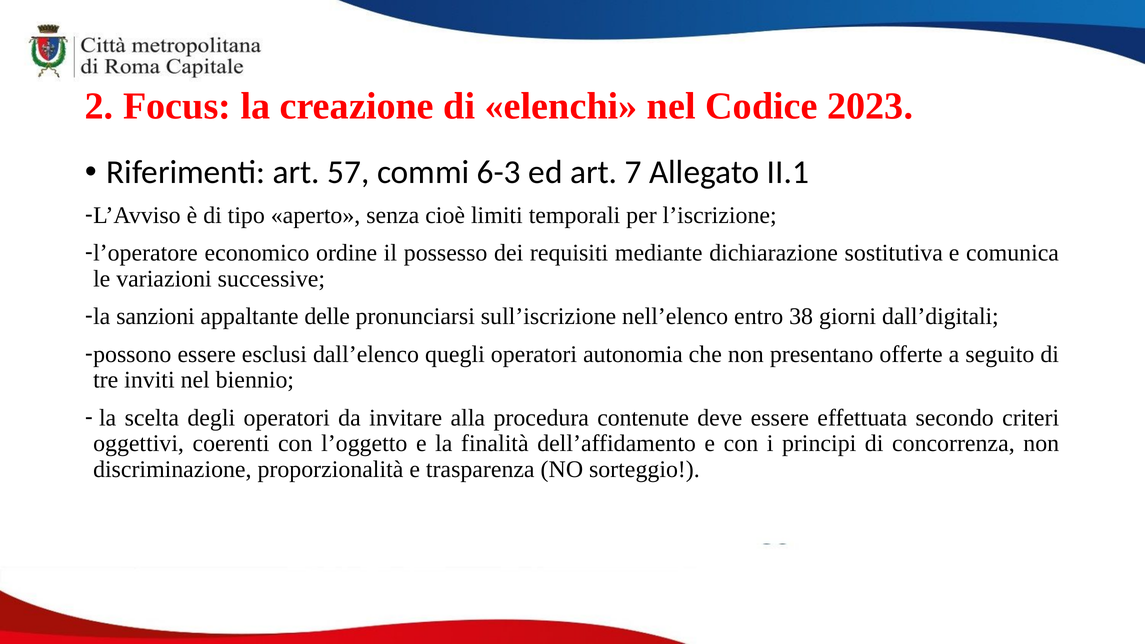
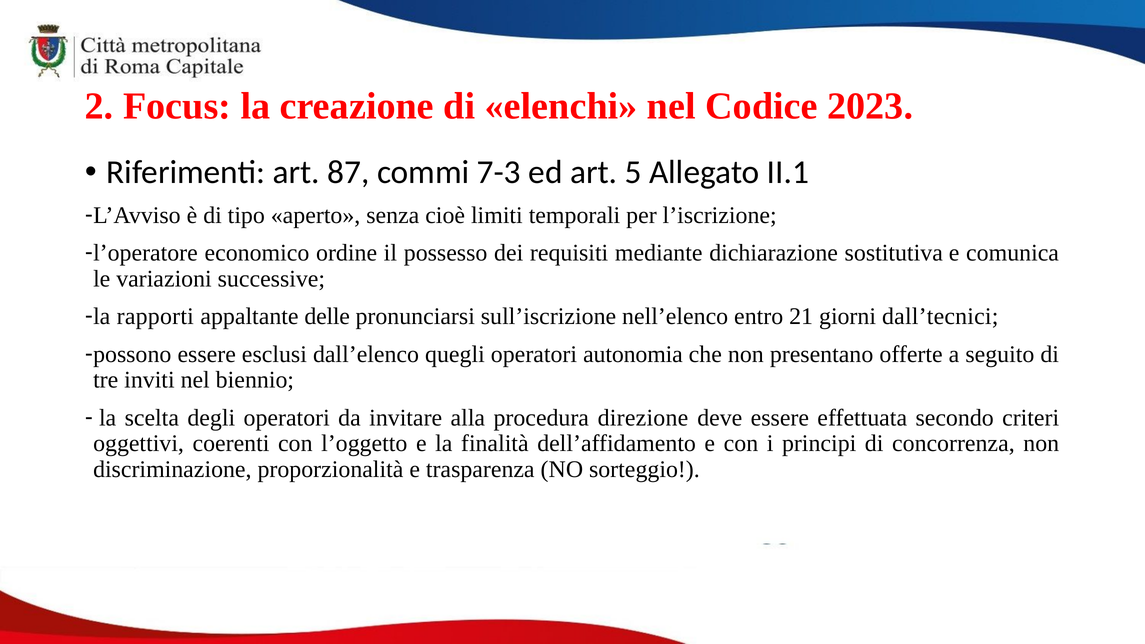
57: 57 -> 87
6-3: 6-3 -> 7-3
7: 7 -> 5
sanzioni: sanzioni -> rapporti
38: 38 -> 21
dall’digitali: dall’digitali -> dall’tecnici
contenute: contenute -> direzione
